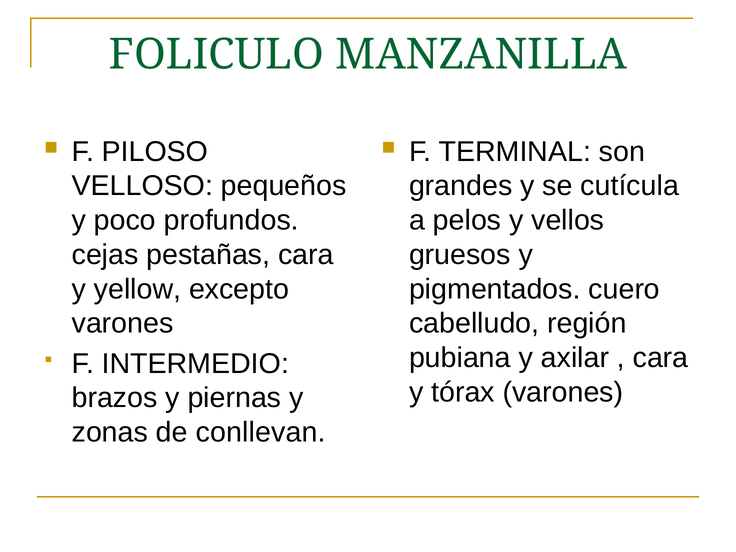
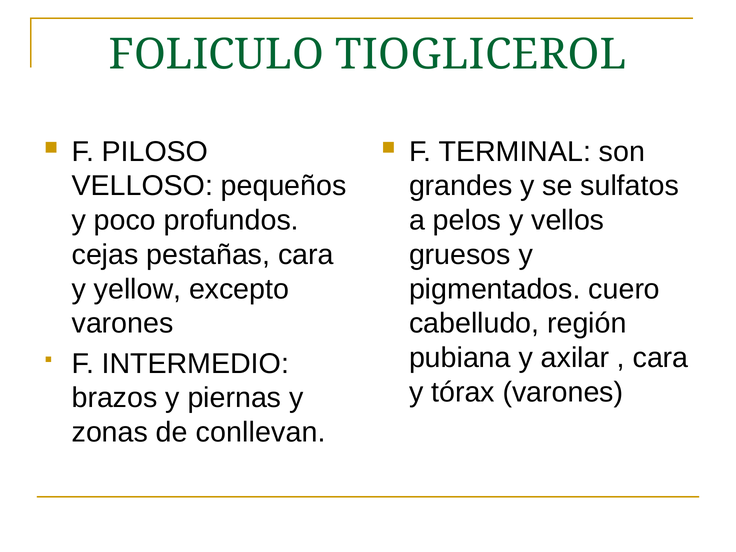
MANZANILLA: MANZANILLA -> TIOGLICEROL
cutícula: cutícula -> sulfatos
